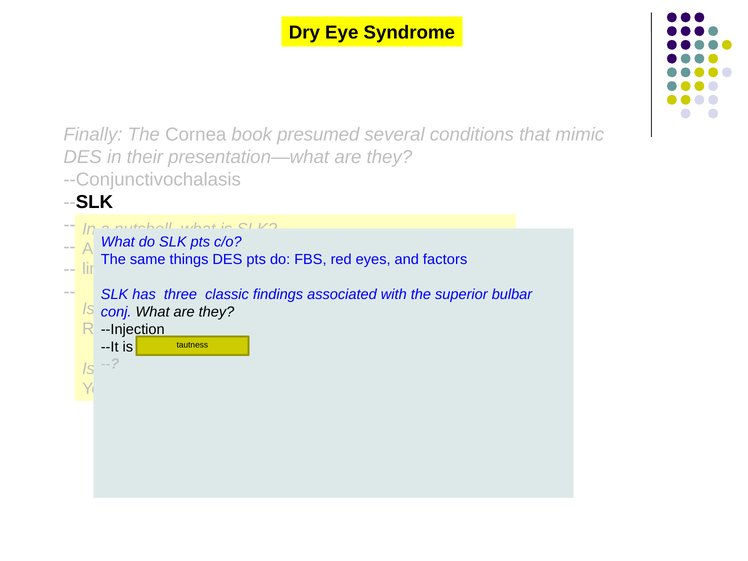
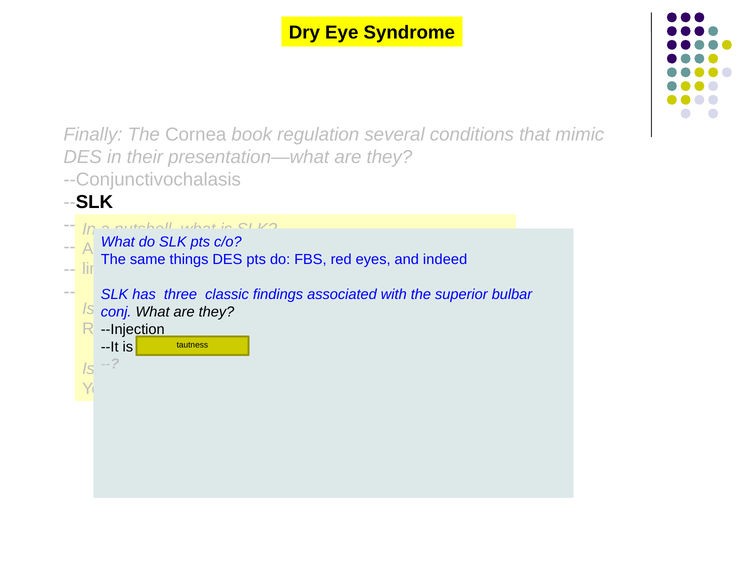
presumed: presumed -> regulation
factors: factors -> indeed
